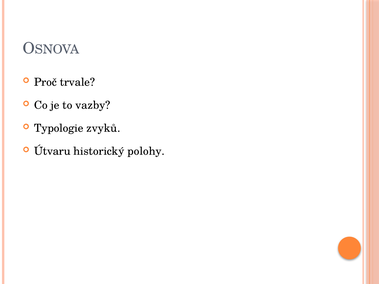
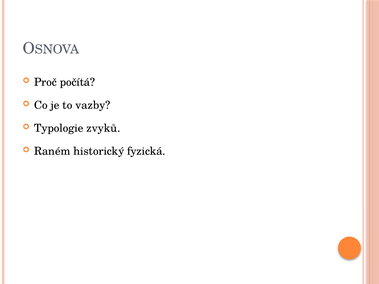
trvale: trvale -> počítá
Útvaru: Útvaru -> Raném
polohy: polohy -> fyzická
